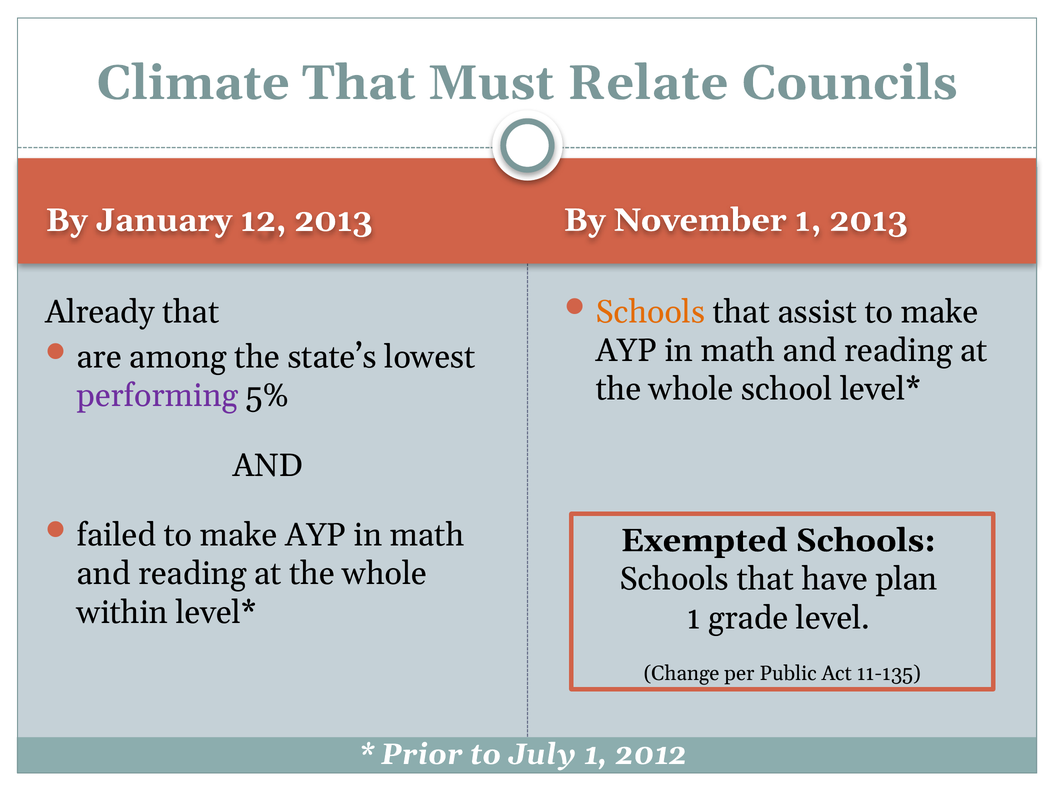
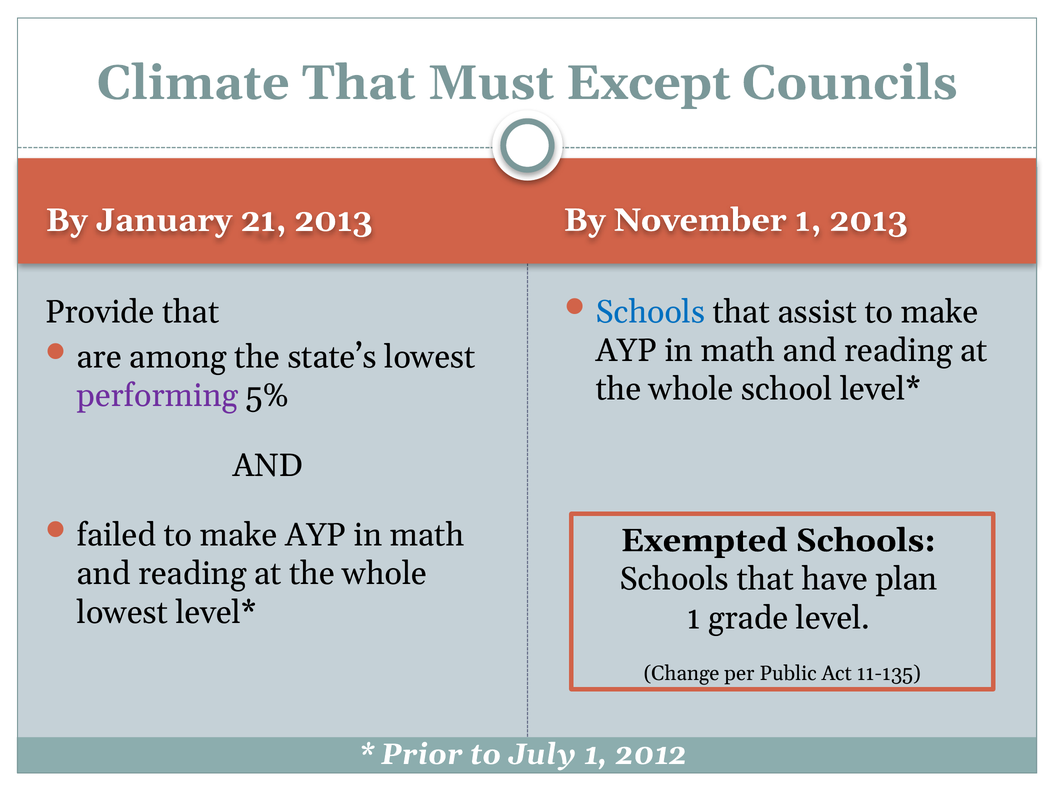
Relate: Relate -> Except
12: 12 -> 21
Schools at (650, 312) colour: orange -> blue
Already: Already -> Provide
within at (122, 613): within -> lowest
